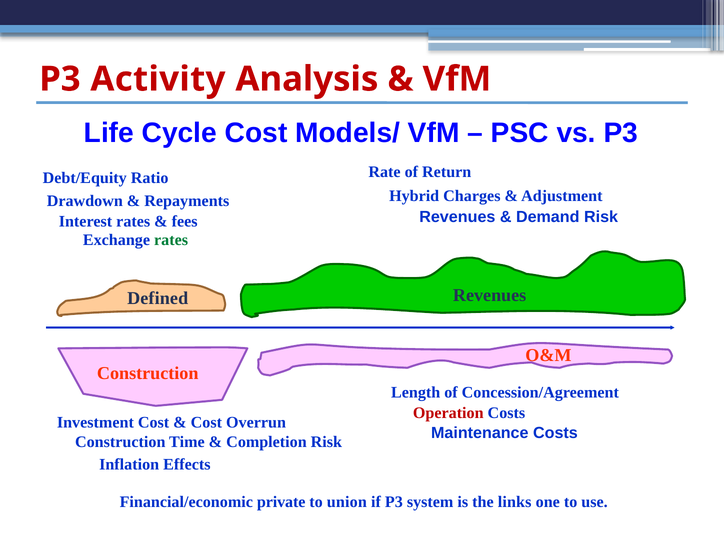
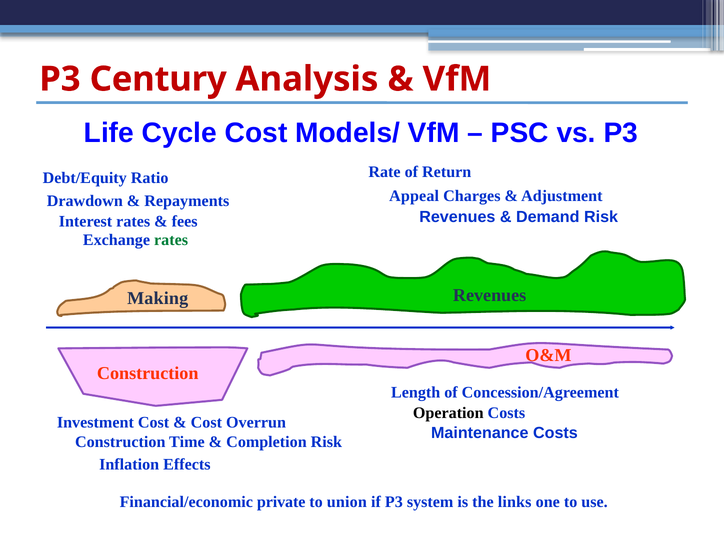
Activity: Activity -> Century
Hybrid: Hybrid -> Appeal
Defined: Defined -> Making
Operation colour: red -> black
